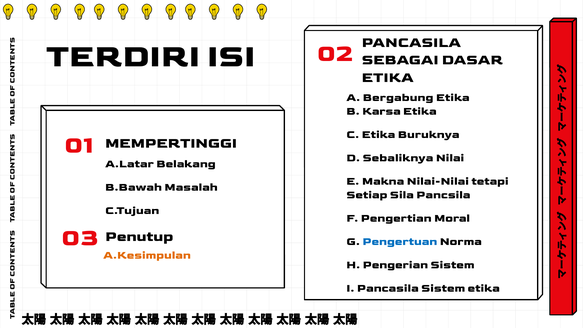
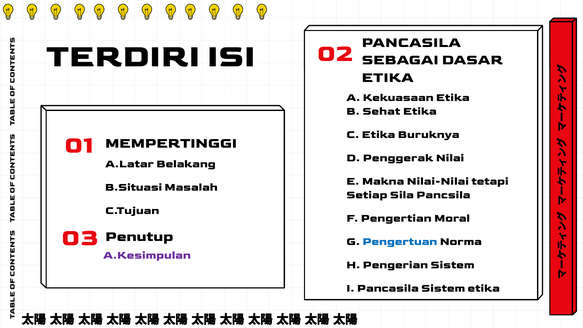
Bergabung: Bergabung -> Kekuasaan
Karsa: Karsa -> Sehat
Sebaliknya: Sebaliknya -> Penggerak
B.Bawah: B.Bawah -> B.Situasi
A.Kesimpulan colour: orange -> purple
